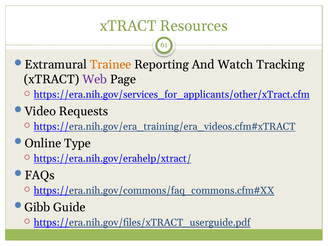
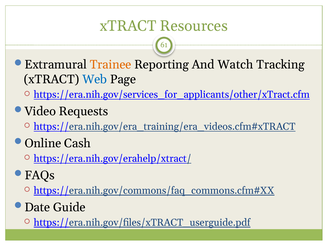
Web colour: purple -> blue
Type: Type -> Cash
Gibb: Gibb -> Date
